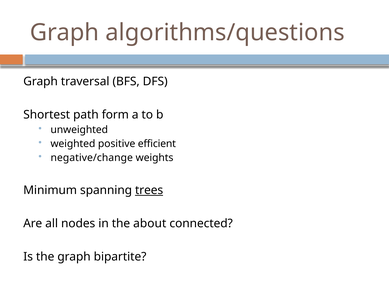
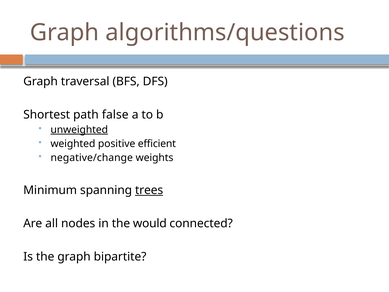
form: form -> false
unweighted underline: none -> present
about: about -> would
